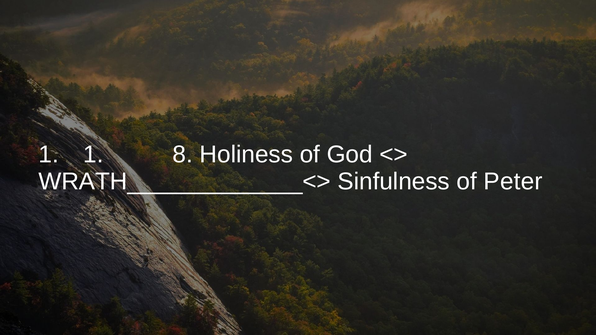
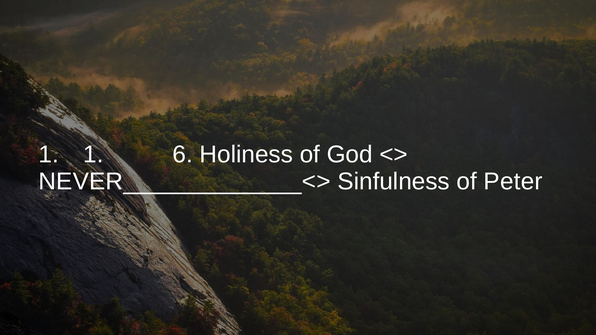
8: 8 -> 6
WRATH_____________<>: WRATH_____________<> -> NEVER_____________<>
